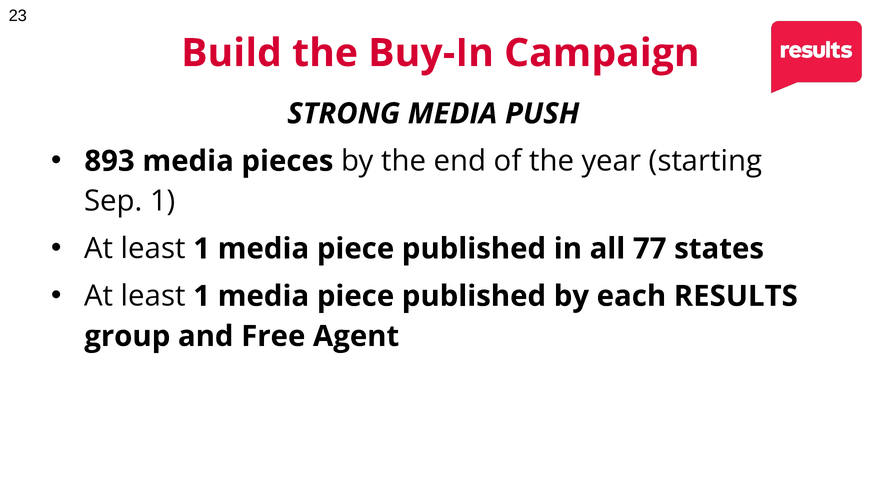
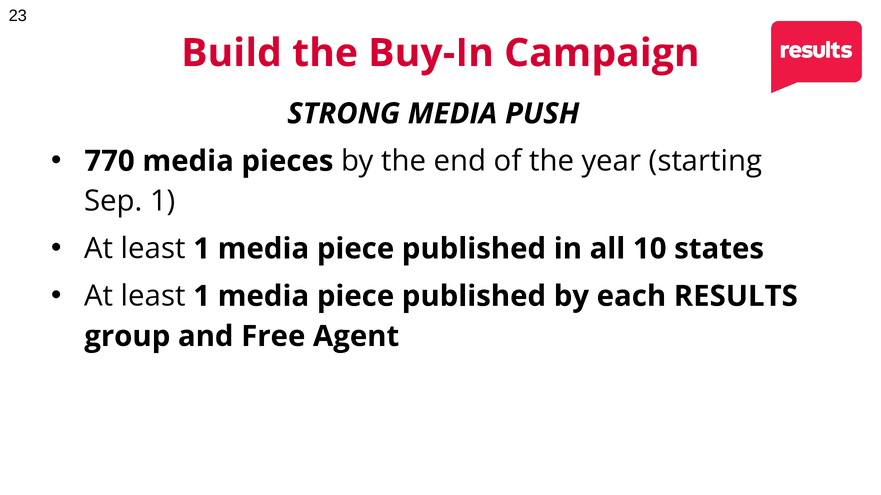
893: 893 -> 770
77: 77 -> 10
